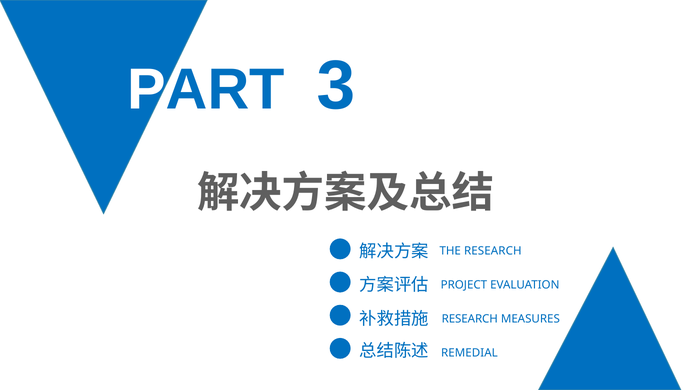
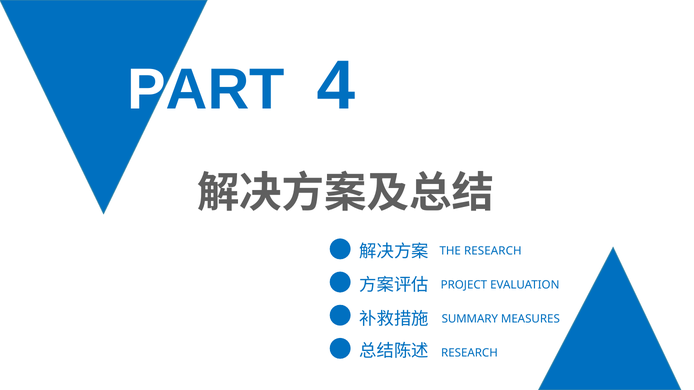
3: 3 -> 4
RESEARCH at (470, 319): RESEARCH -> SUMMARY
REMEDIAL at (469, 353): REMEDIAL -> RESEARCH
